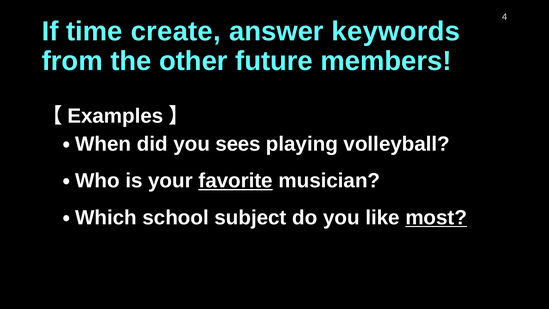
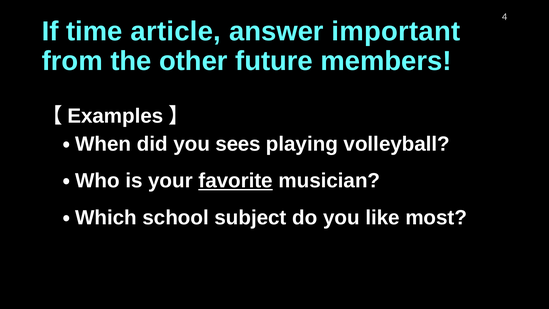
create: create -> article
keywords: keywords -> important
most underline: present -> none
